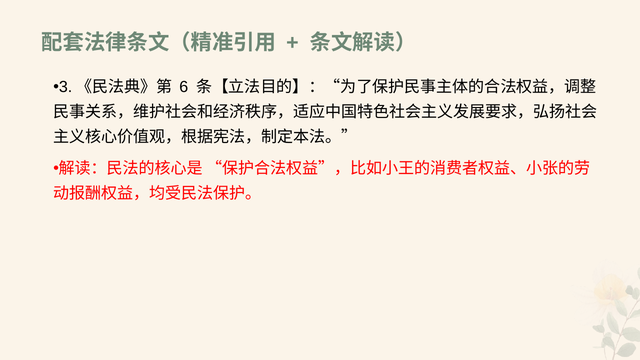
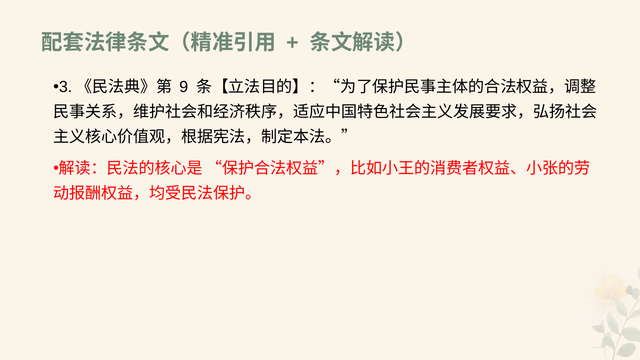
6: 6 -> 9
